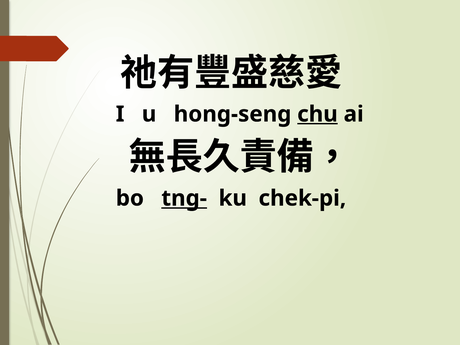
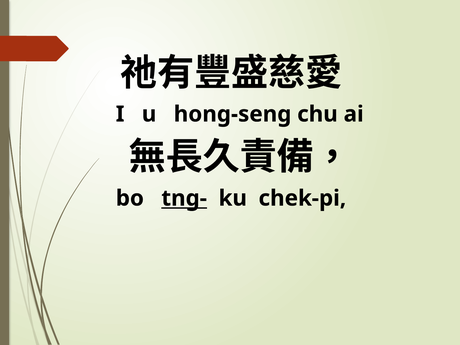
chu underline: present -> none
